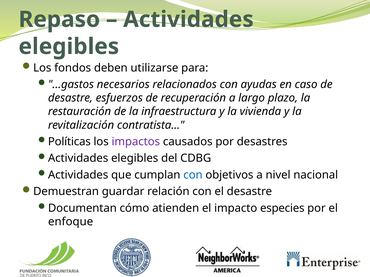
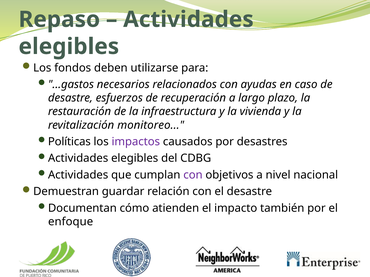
contratista: contratista -> monitoreo
con at (193, 175) colour: blue -> purple
especies: especies -> también
